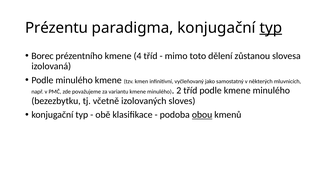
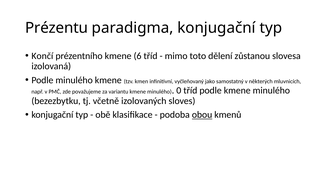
typ at (271, 28) underline: present -> none
Borec: Borec -> Končí
4: 4 -> 6
2: 2 -> 0
